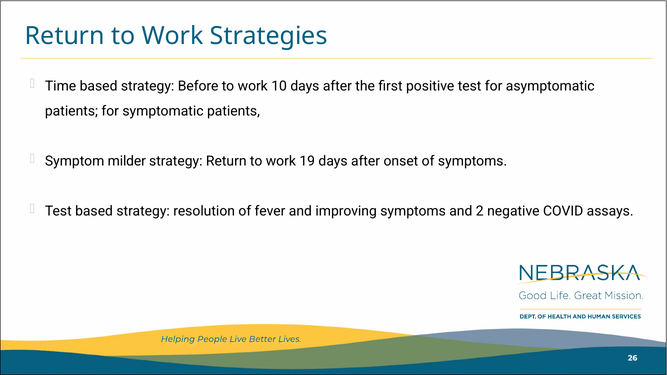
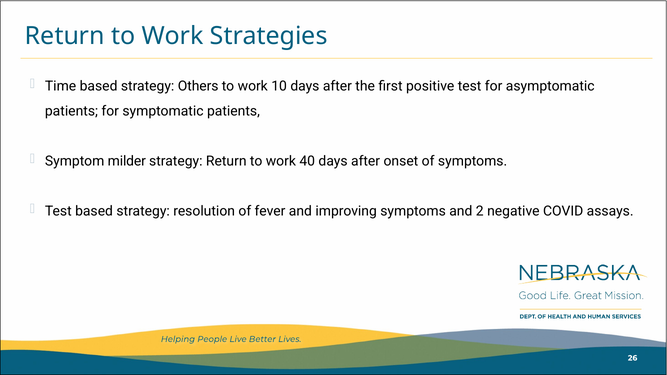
Before: Before -> Others
19: 19 -> 40
